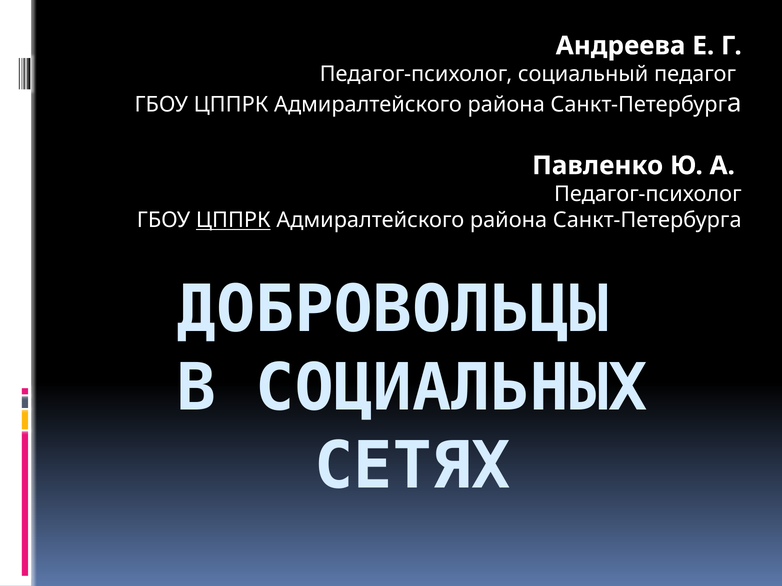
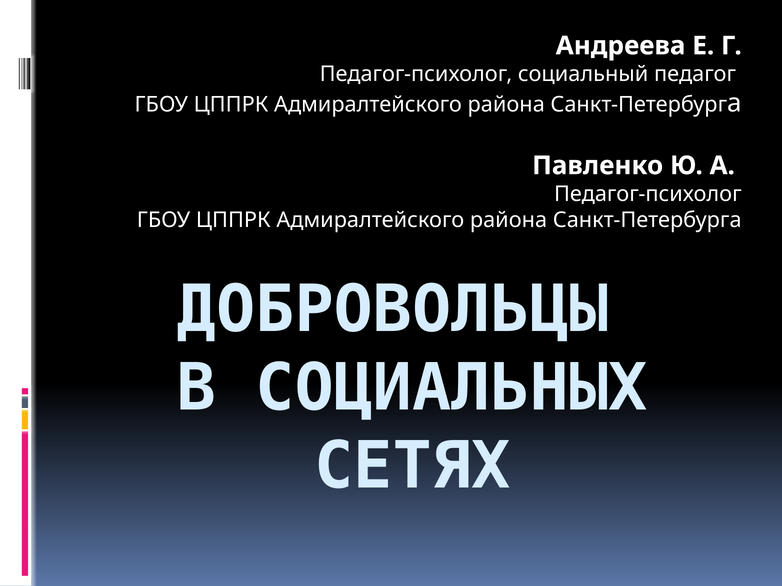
ЦППРК at (233, 220) underline: present -> none
